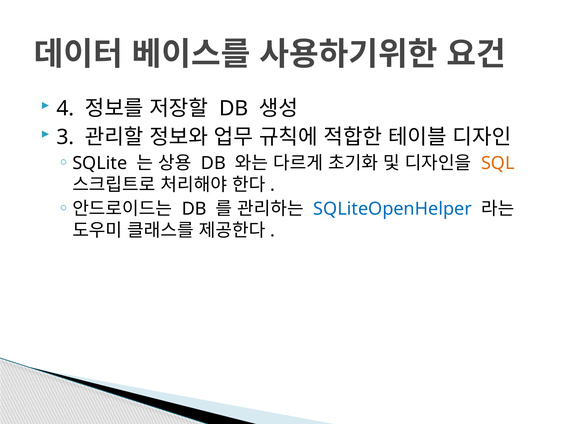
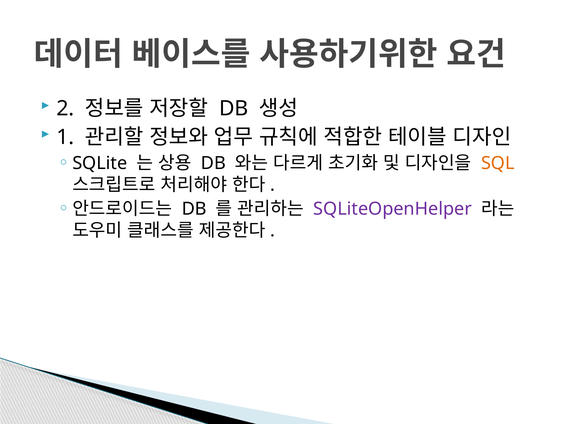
4: 4 -> 2
3: 3 -> 1
SQLiteOpenHelper colour: blue -> purple
